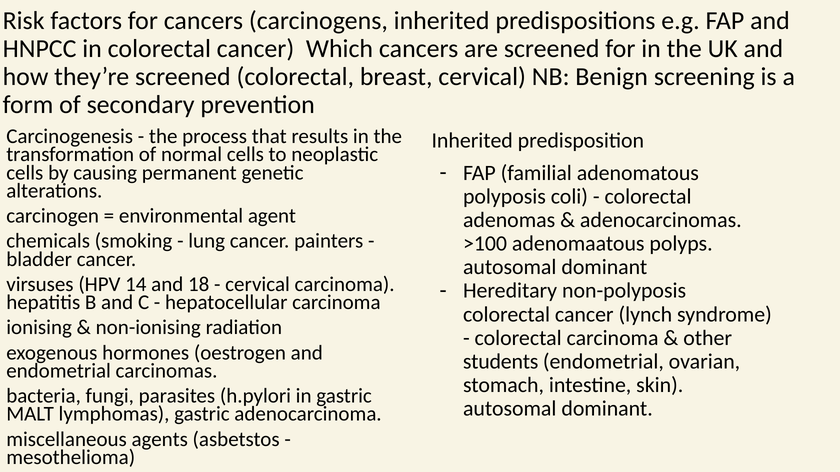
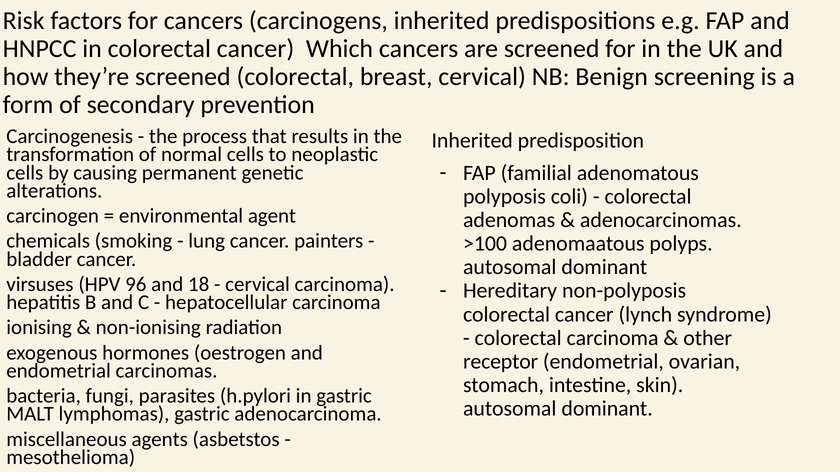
14: 14 -> 96
students: students -> receptor
